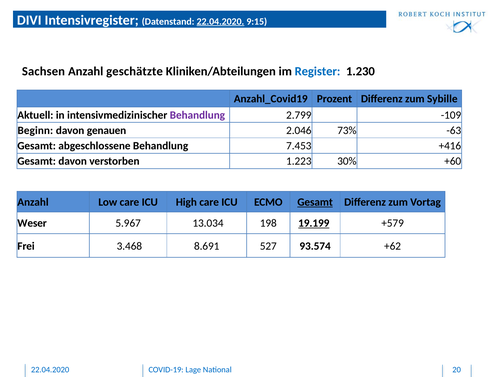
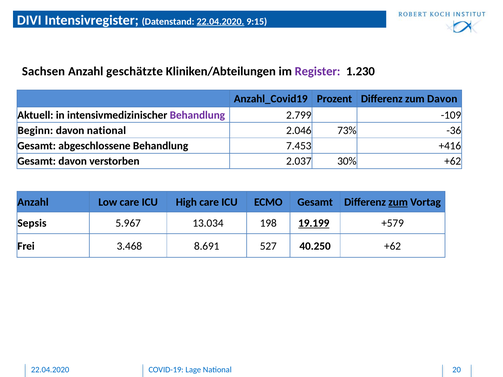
Register colour: blue -> purple
zum Sybille: Sybille -> Davon
davon genauen: genauen -> national
-63: -63 -> -36
1.223: 1.223 -> 2.037
30% +60: +60 -> +62
Gesamt at (315, 202) underline: present -> none
zum at (398, 202) underline: none -> present
Weser: Weser -> Sepsis
93.574: 93.574 -> 40.250
